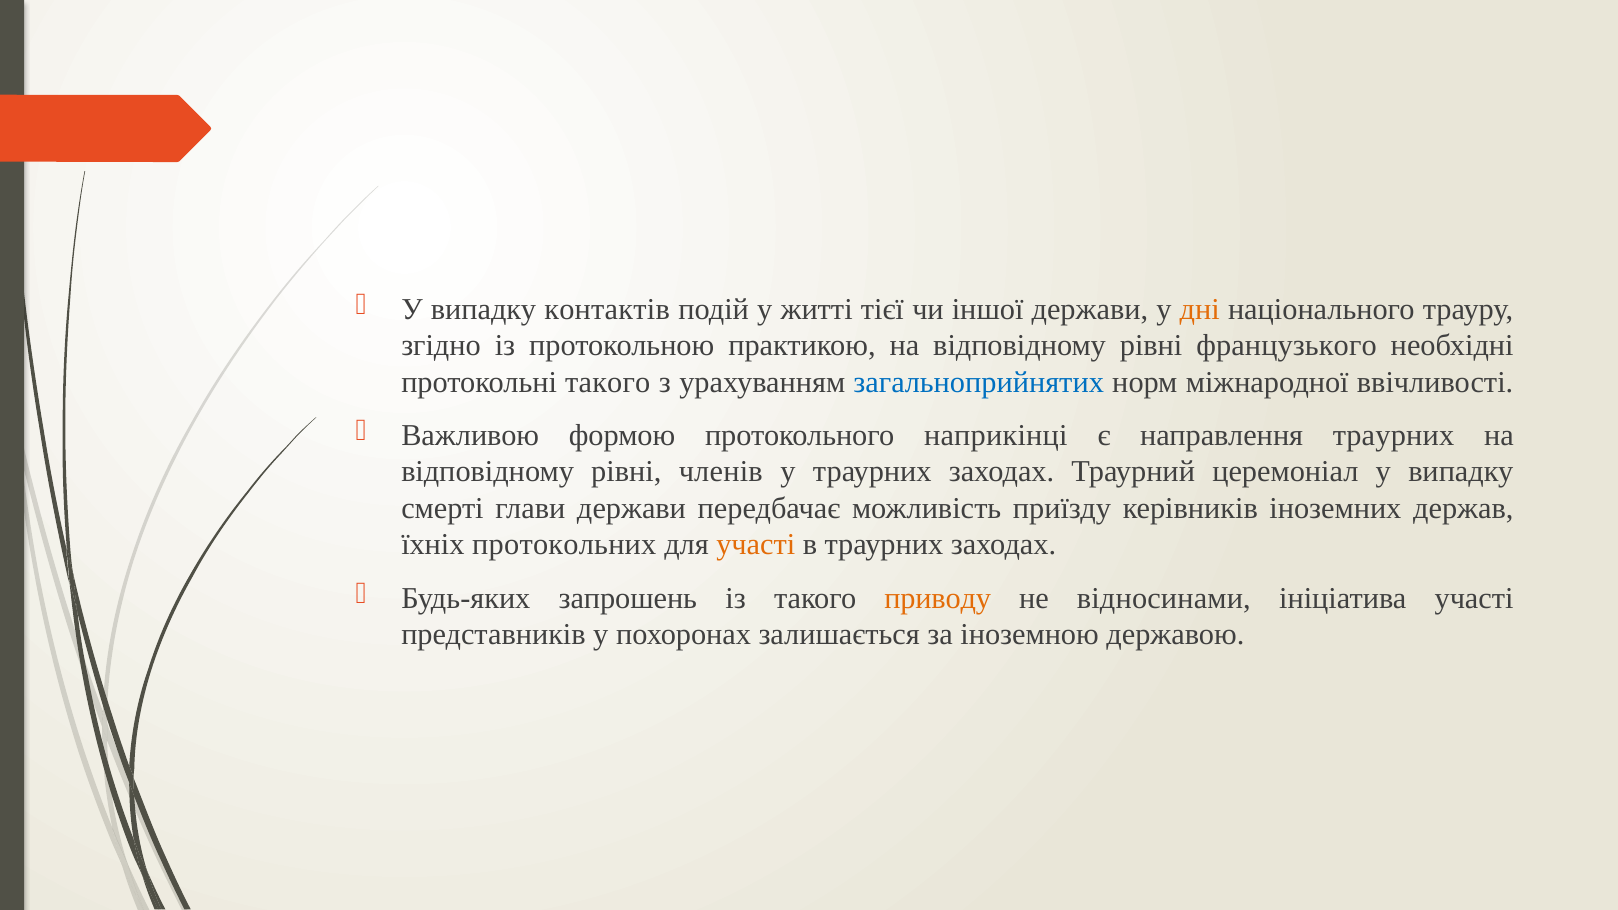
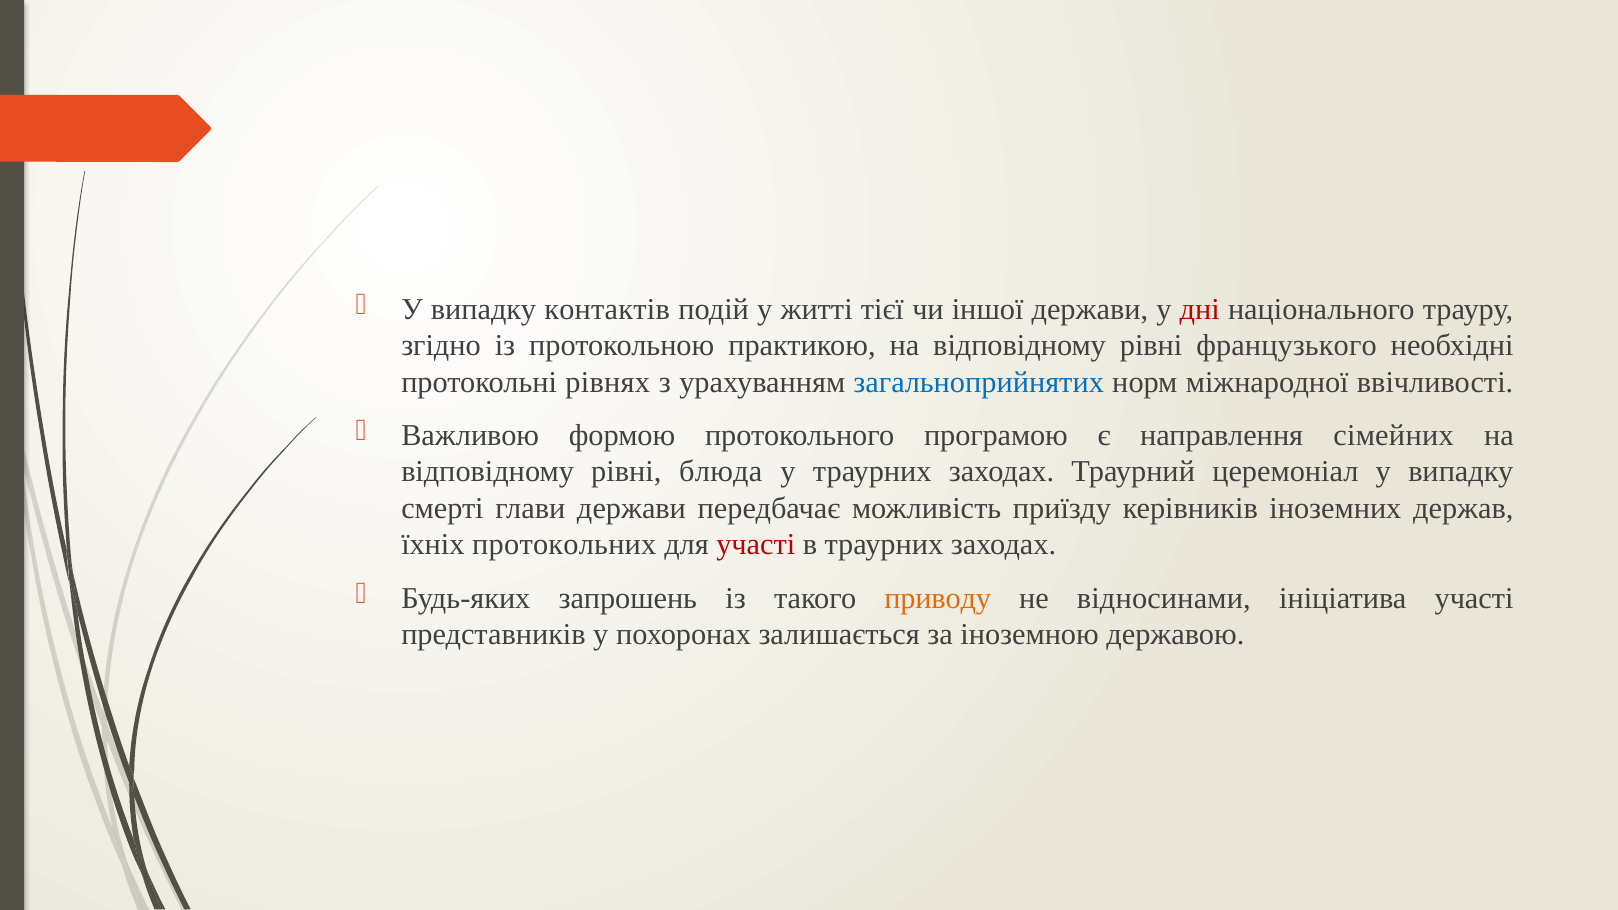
дні colour: orange -> red
протокольні такого: такого -> рівнях
наприкінці: наприкінці -> програмою
направлення траурних: траурних -> сімейних
членів: членів -> блюда
участі at (756, 545) colour: orange -> red
